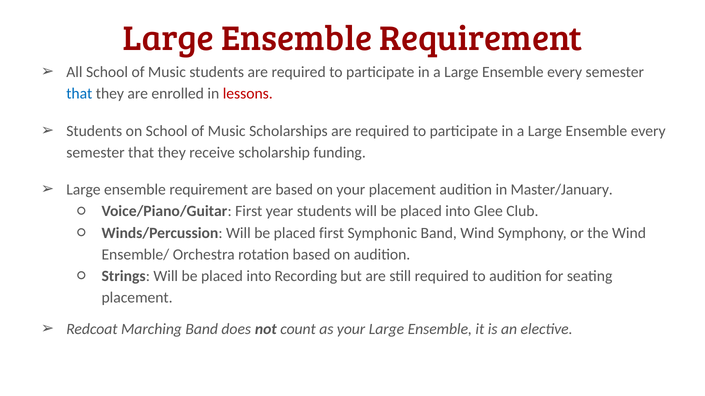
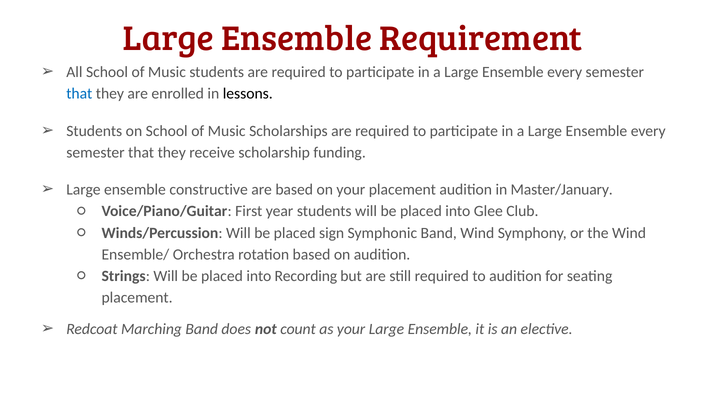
lessons colour: red -> black
requirement at (209, 190): requirement -> constructive
placed first: first -> sign
